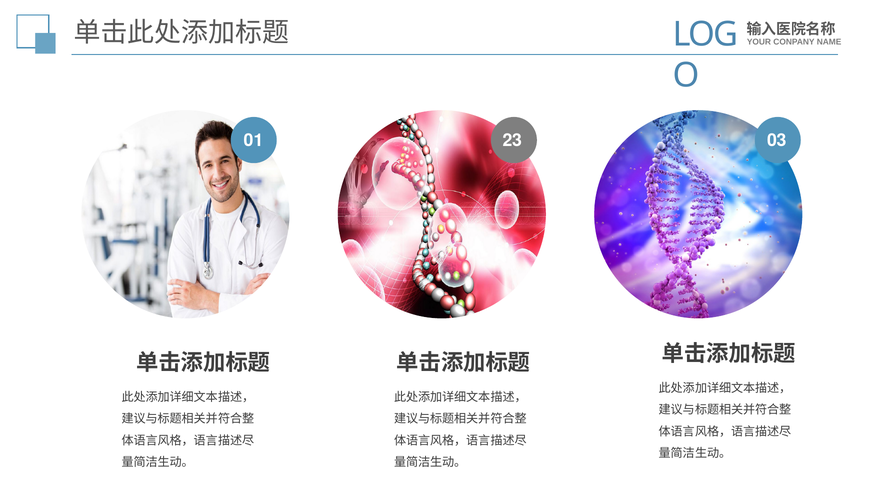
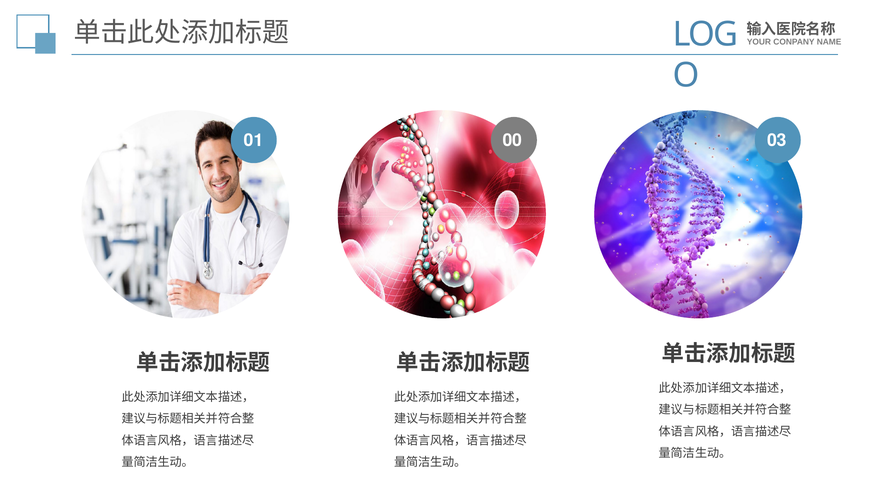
23: 23 -> 00
